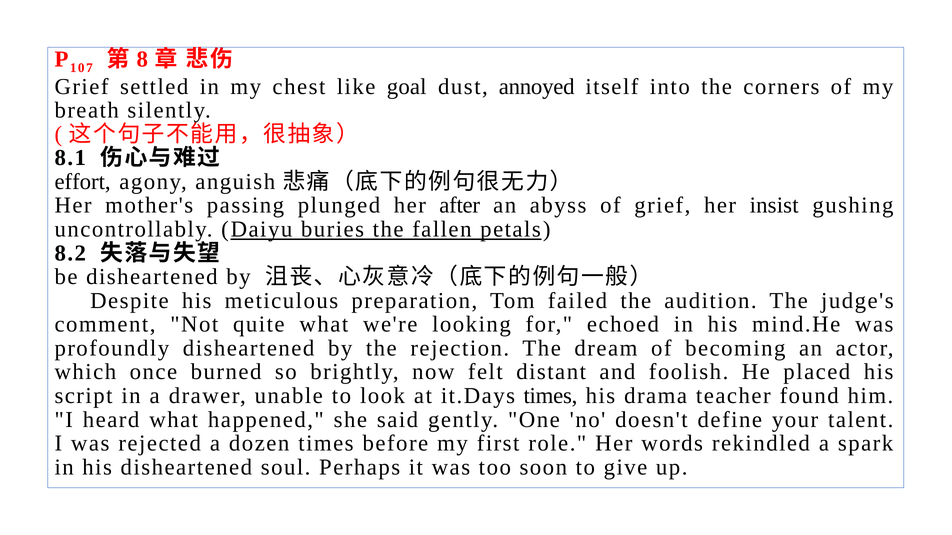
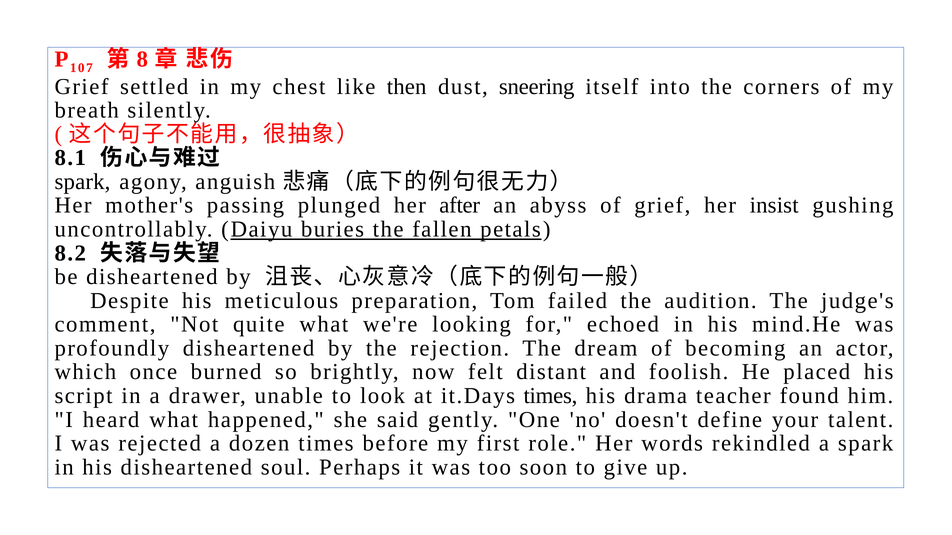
goal: goal -> then
annoyed: annoyed -> sneering
effort at (83, 182): effort -> spark
